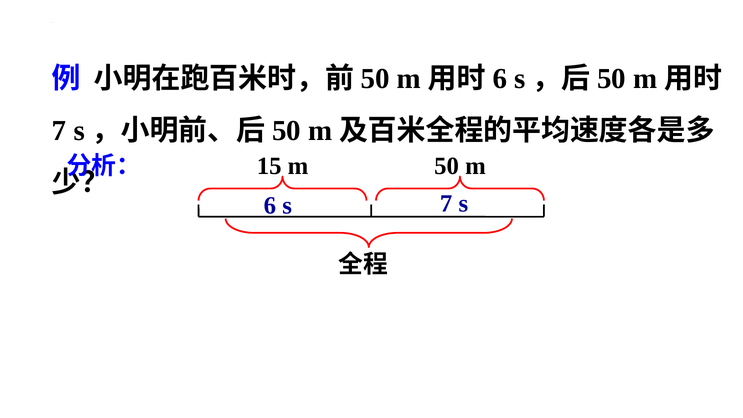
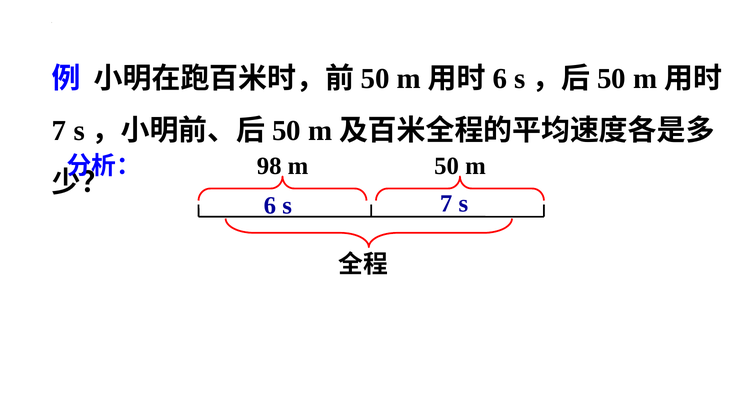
15: 15 -> 98
